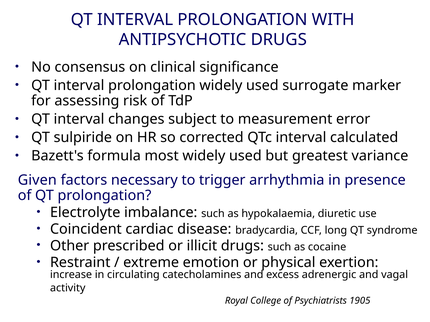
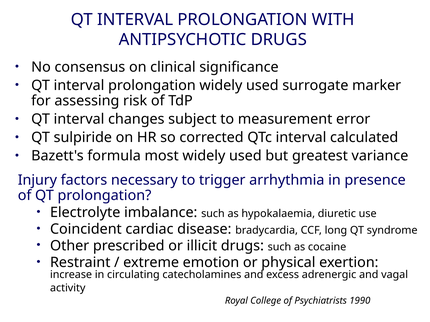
Given: Given -> Injury
1905: 1905 -> 1990
